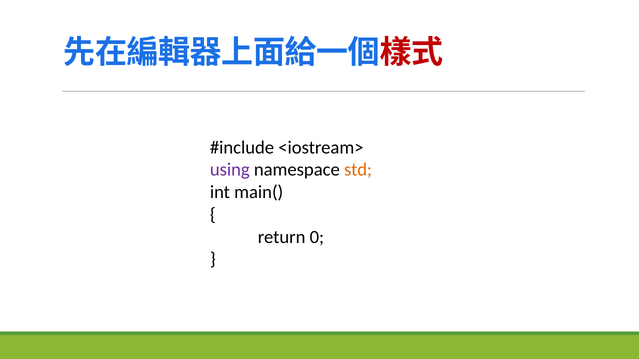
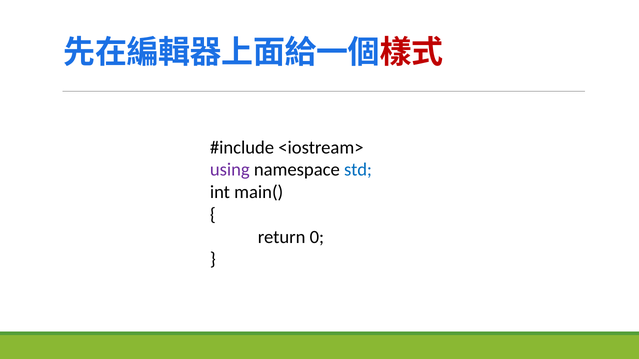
std colour: orange -> blue
